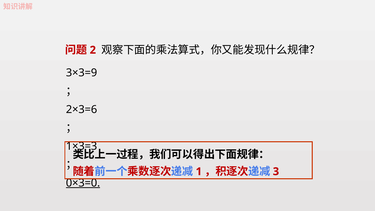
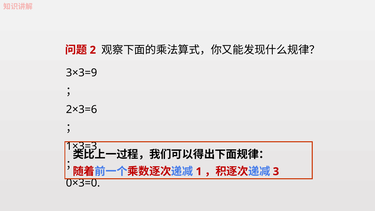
0×3=0 underline: present -> none
